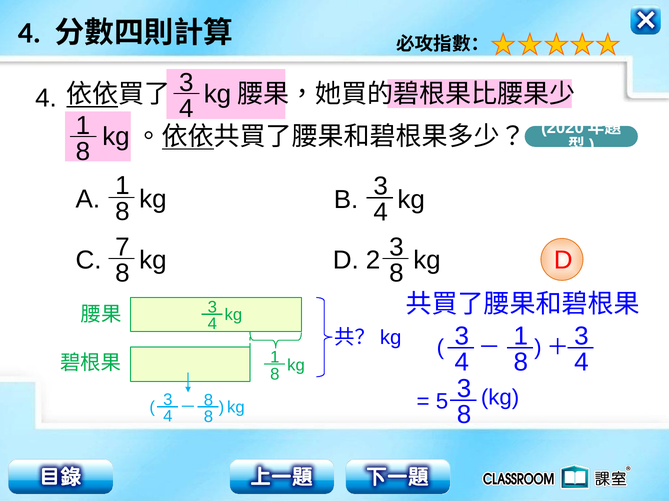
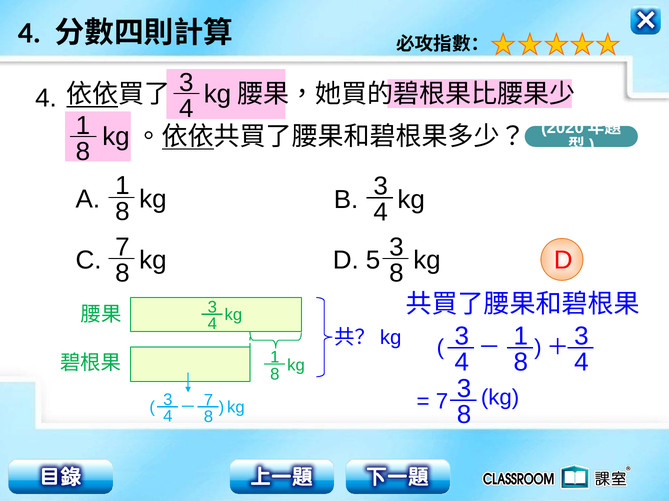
2: 2 -> 5
5 at (442, 402): 5 -> 7
8 at (209, 401): 8 -> 7
